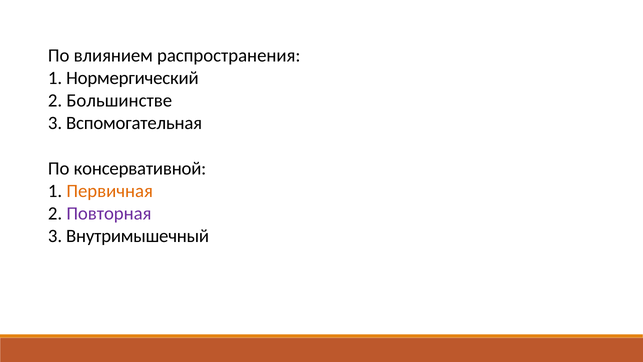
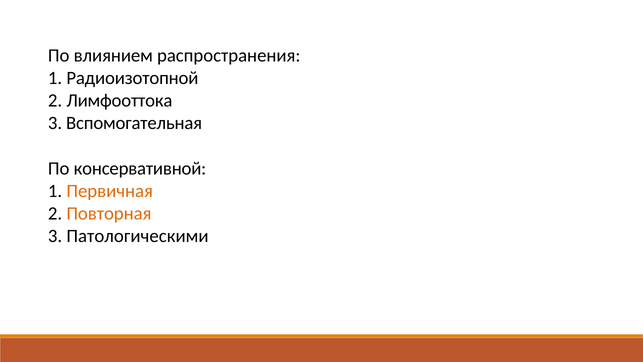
Нормергический: Нормергический -> Радиоизотопной
Большинстве: Большинстве -> Лимфооттока
Повторная colour: purple -> orange
Внутримышечный: Внутримышечный -> Патологическими
